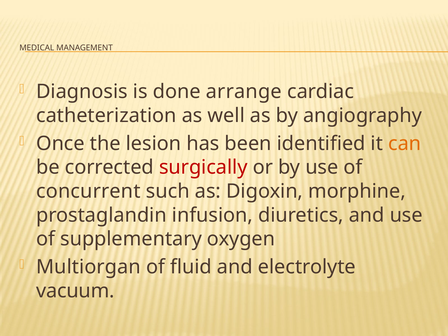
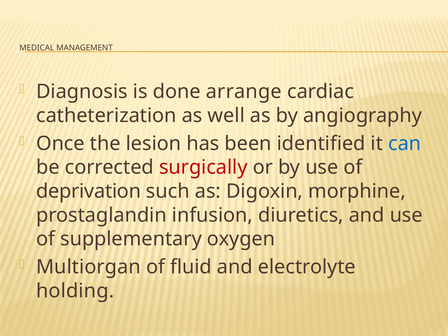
can colour: orange -> blue
concurrent: concurrent -> deprivation
vacuum: vacuum -> holding
